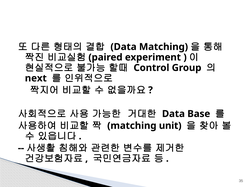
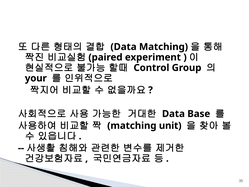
next: next -> your
